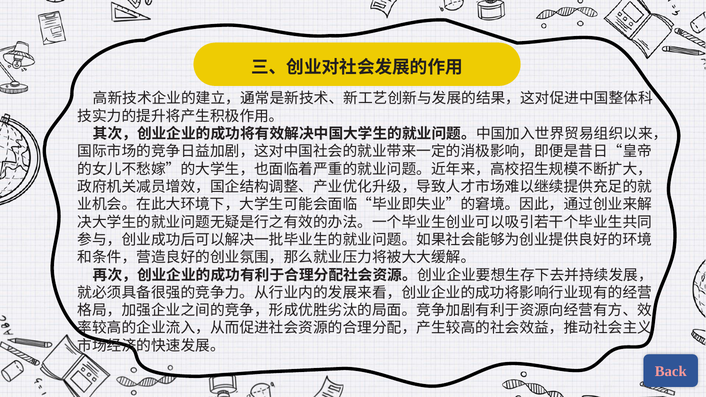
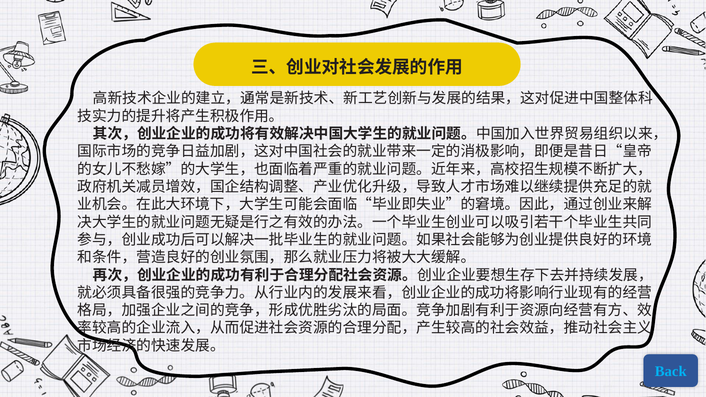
Back colour: pink -> light blue
